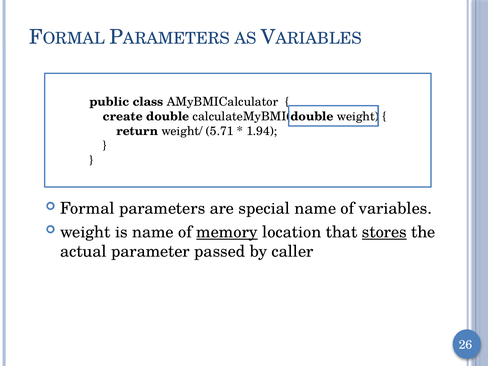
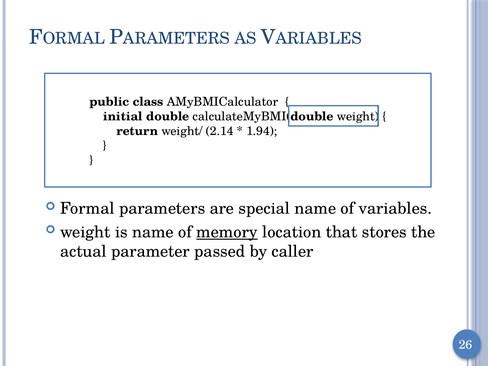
create: create -> initial
5.71: 5.71 -> 2.14
stores underline: present -> none
